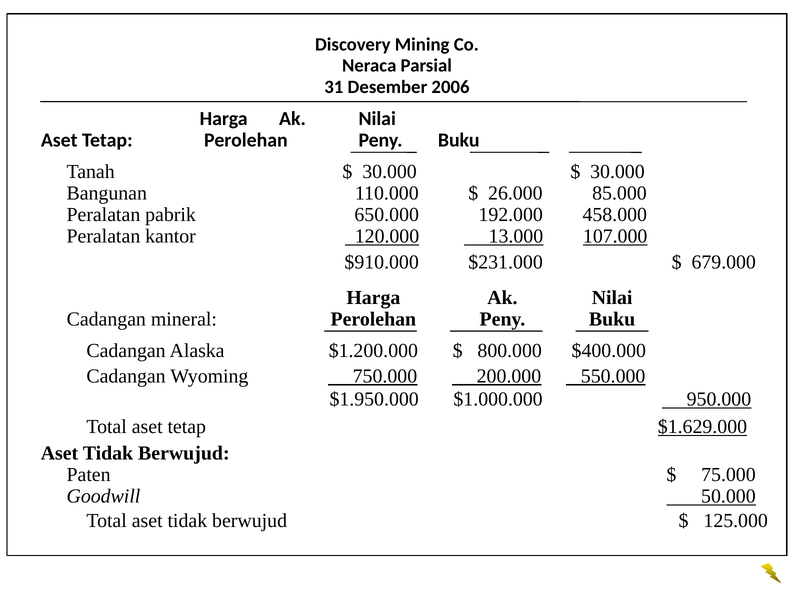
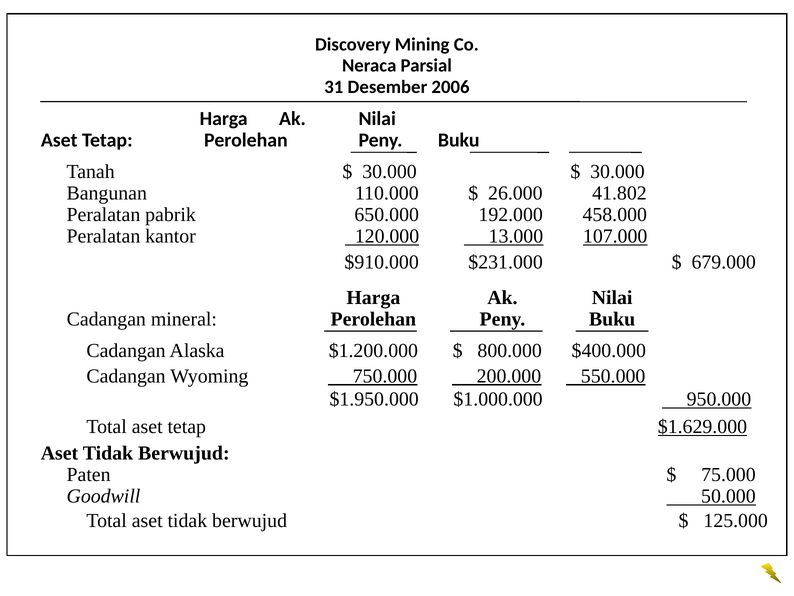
85.000: 85.000 -> 41.802
